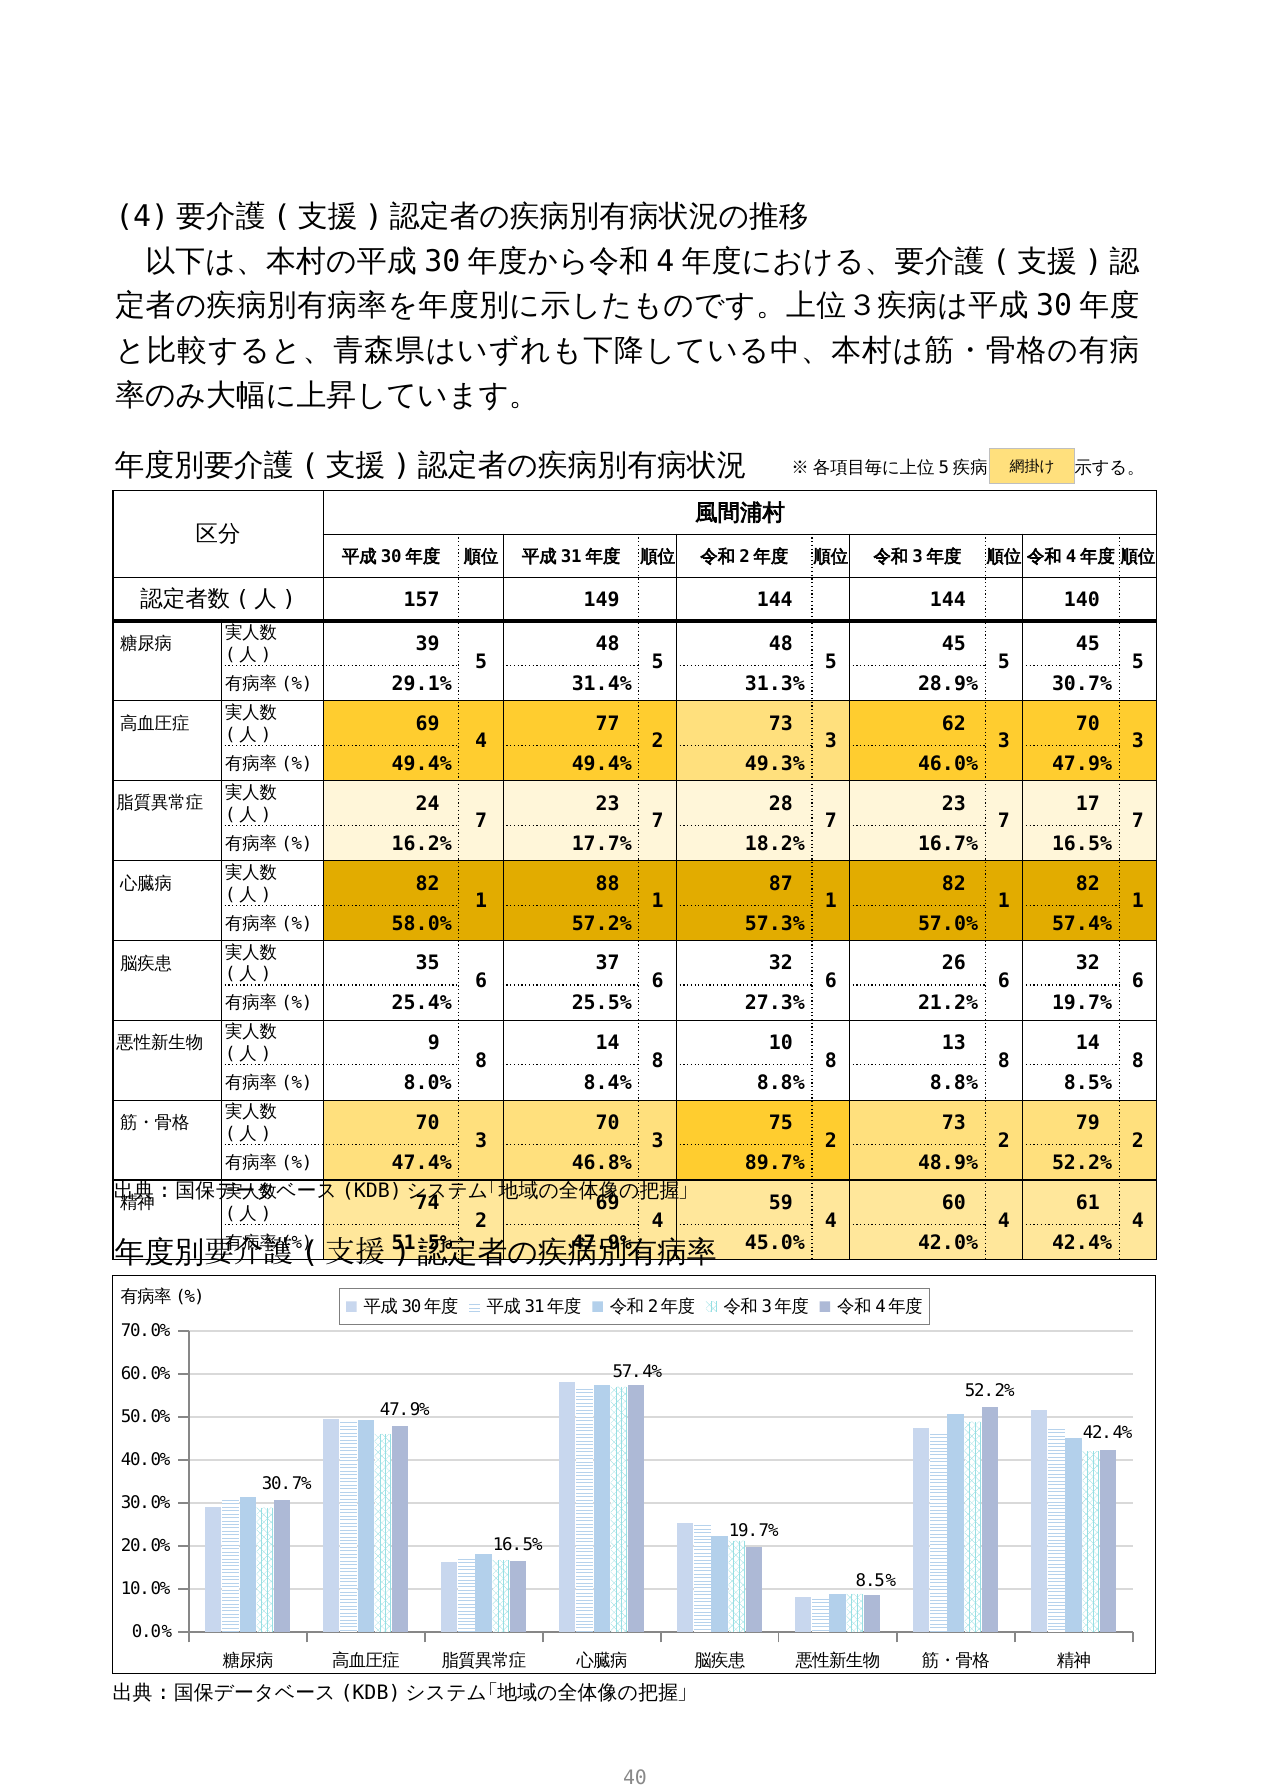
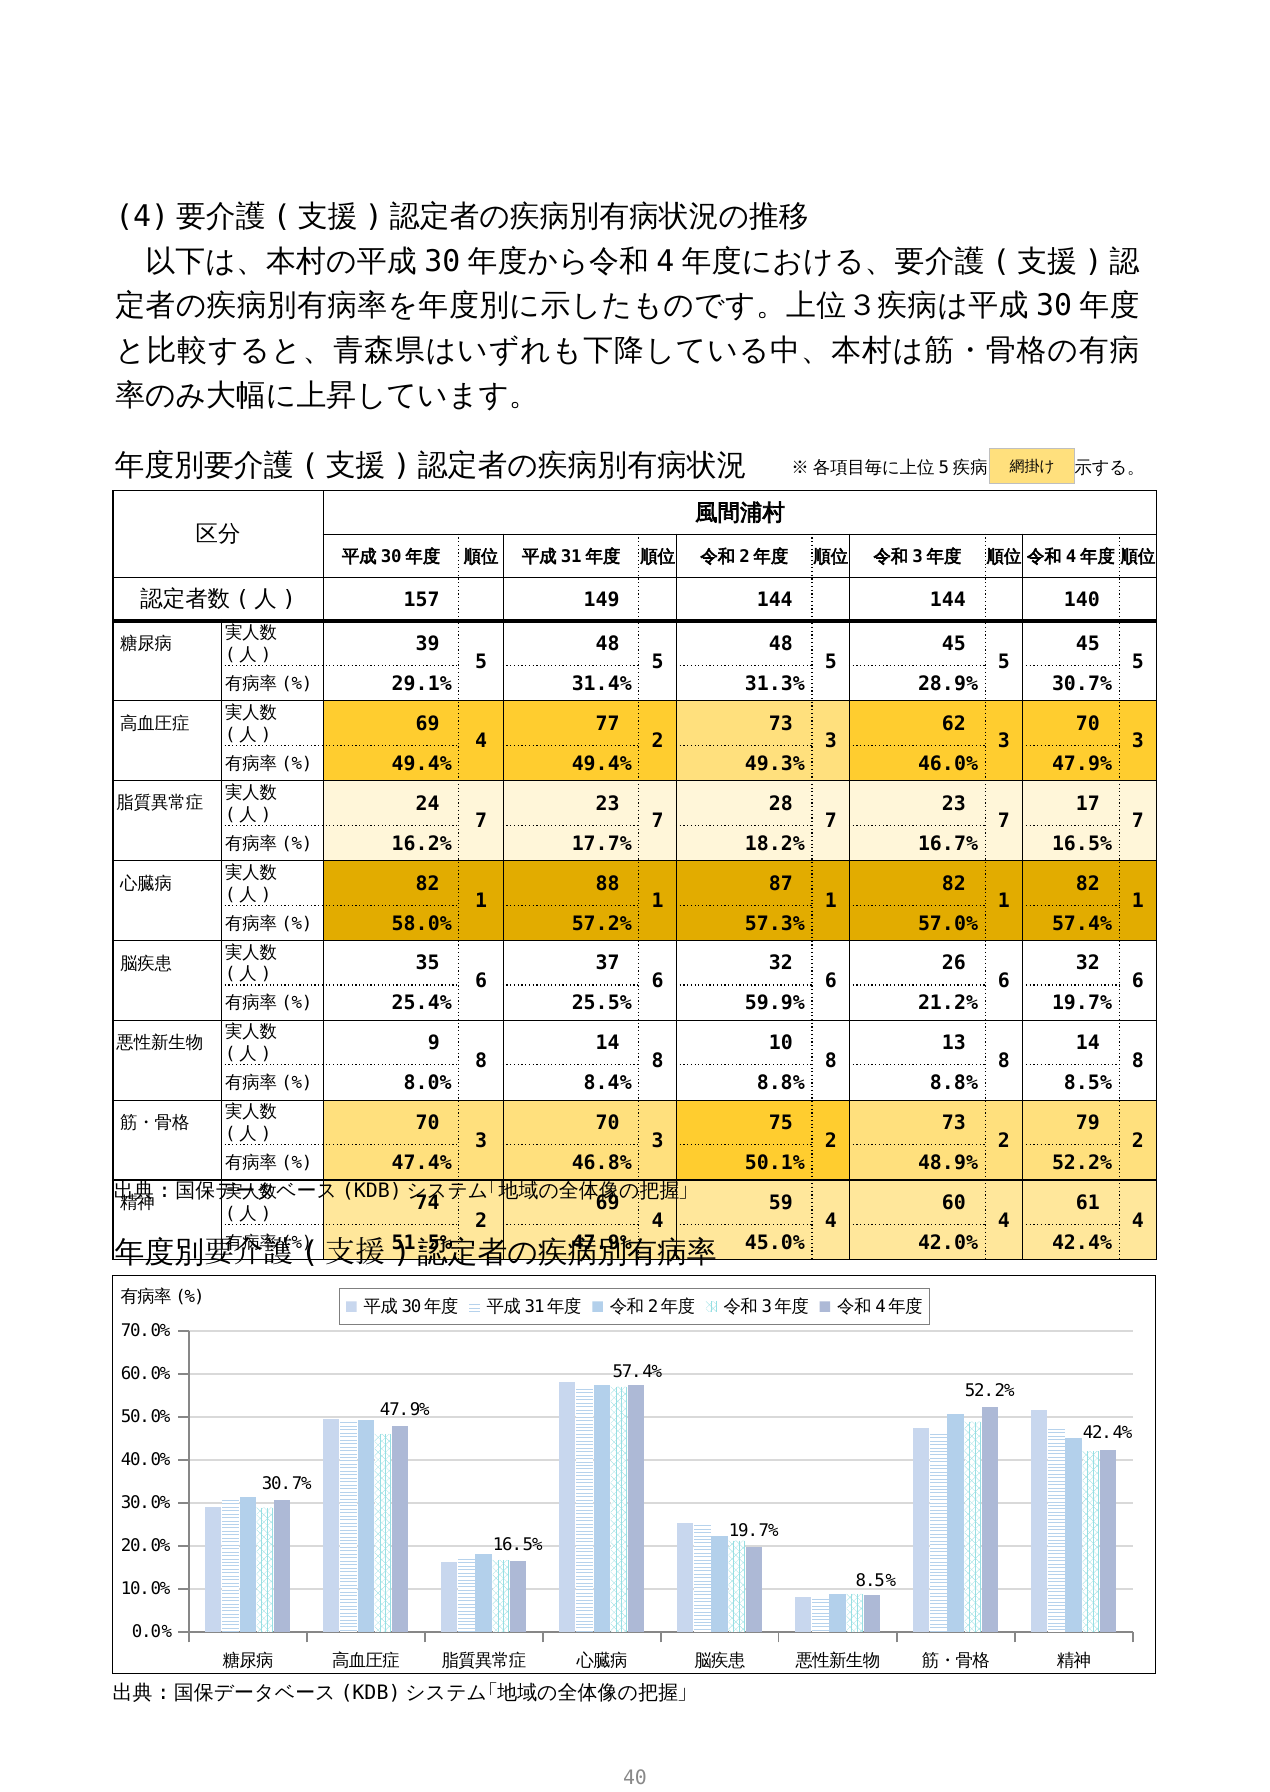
27.3%: 27.3% -> 59.9%
89.7%: 89.7% -> 50.1%
